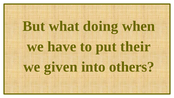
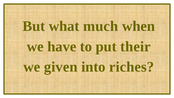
doing: doing -> much
others: others -> riches
